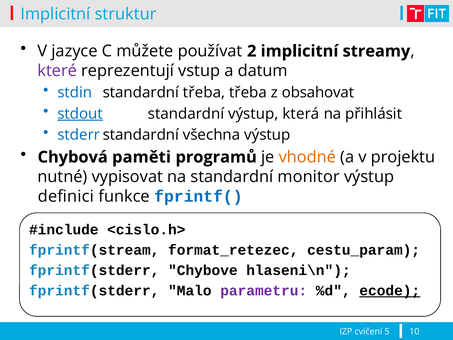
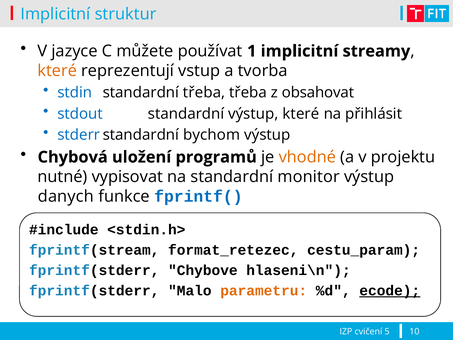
2: 2 -> 1
které at (57, 71) colour: purple -> orange
datum: datum -> tvorba
stdout underline: present -> none
výstup která: která -> které
všechna: všechna -> bychom
paměti: paměti -> uložení
definici: definici -> danych
<cislo.h>: <cislo.h> -> <stdin.h>
parametru colour: purple -> orange
